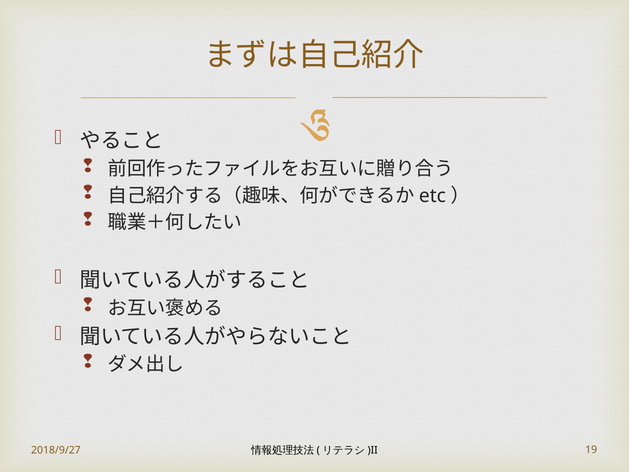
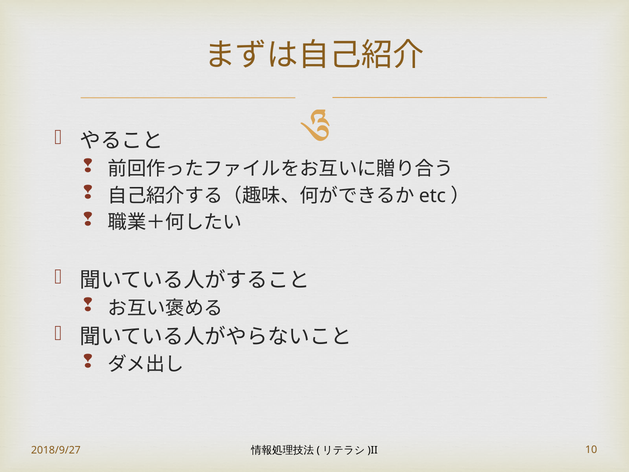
19: 19 -> 10
